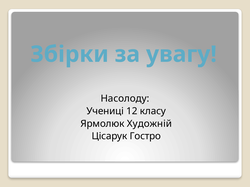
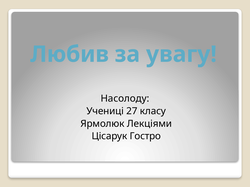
Збірки: Збірки -> Любив
12: 12 -> 27
Художній: Художній -> Лекціями
